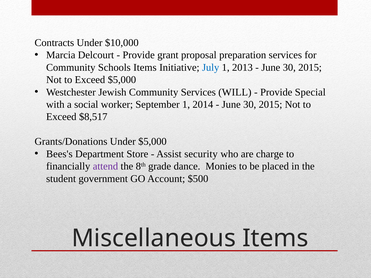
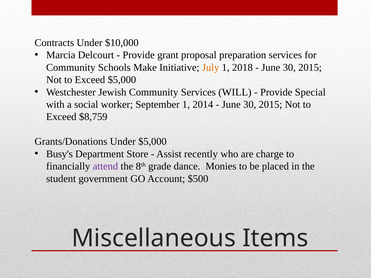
Schools Items: Items -> Make
July colour: blue -> orange
2013: 2013 -> 2018
$8,517: $8,517 -> $8,759
Bees's: Bees's -> Busy's
security: security -> recently
